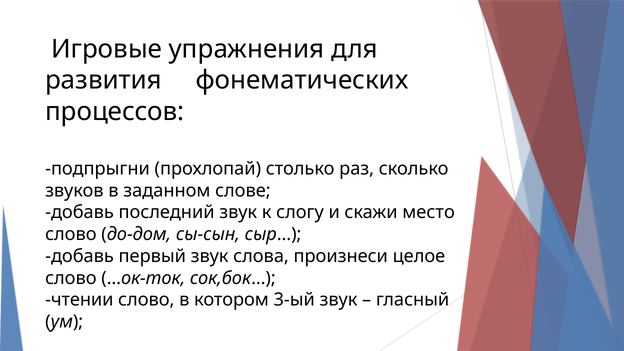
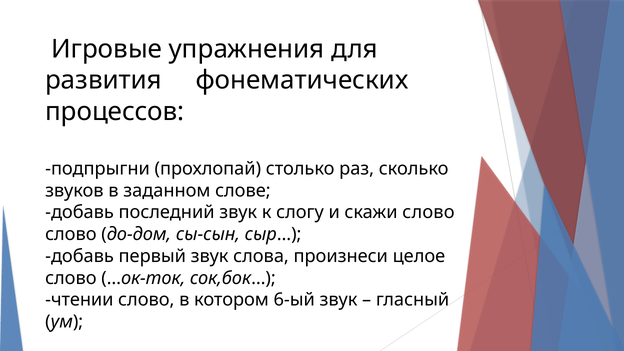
скажи место: место -> слово
3-ый: 3-ый -> 6-ый
